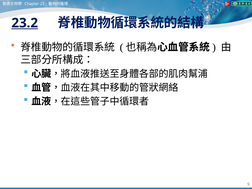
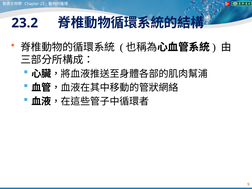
23.2 underline: present -> none
